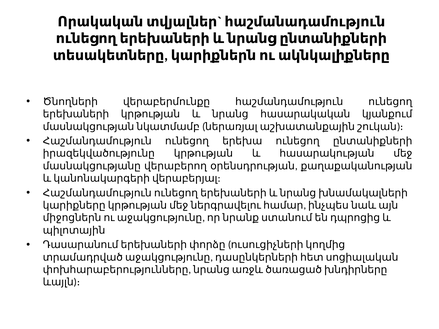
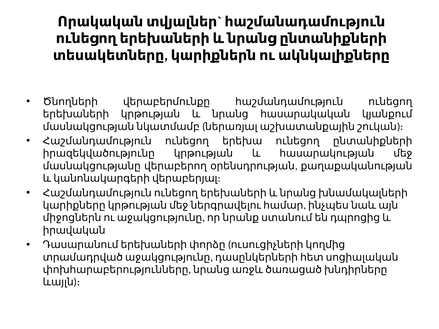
պիլոտային: պիլոտային -> իրավական
